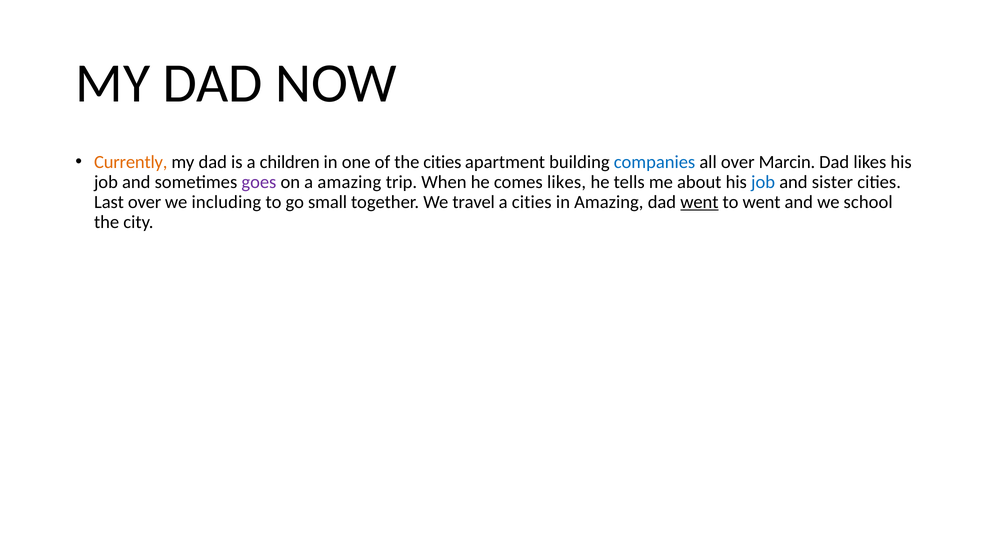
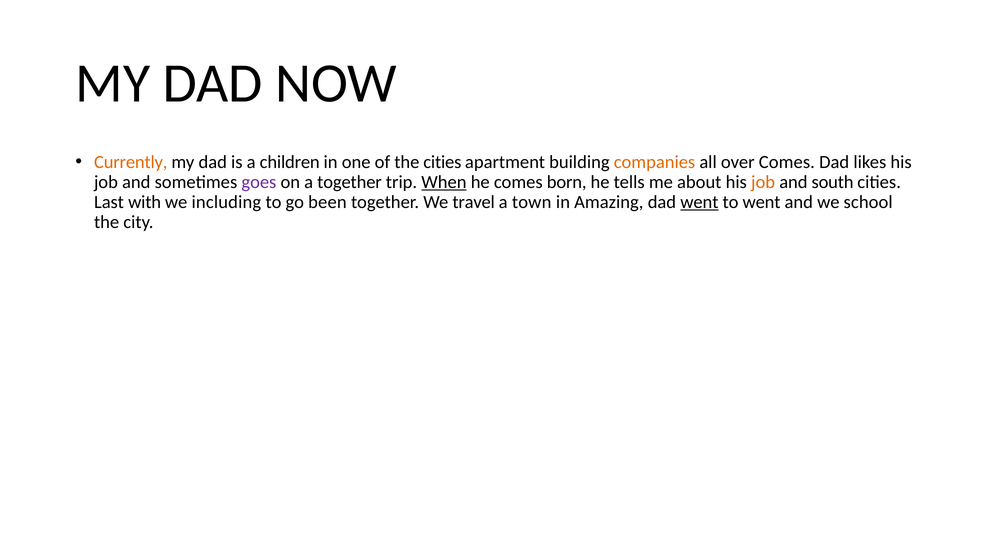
companies colour: blue -> orange
over Marcin: Marcin -> Comes
a amazing: amazing -> together
When underline: none -> present
comes likes: likes -> born
job at (763, 182) colour: blue -> orange
sister: sister -> south
Last over: over -> with
small: small -> been
a cities: cities -> town
